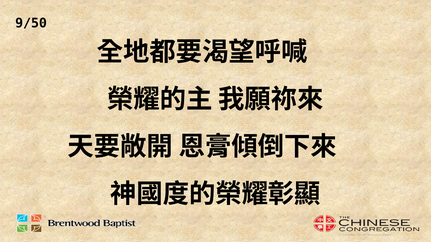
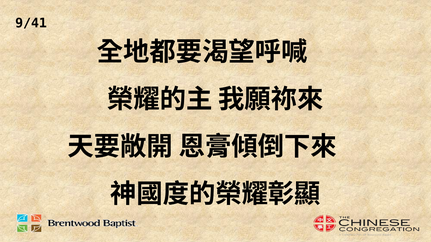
9/50: 9/50 -> 9/41
